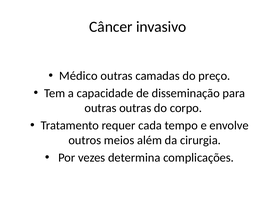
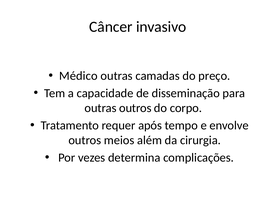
outras outras: outras -> outros
cada: cada -> após
